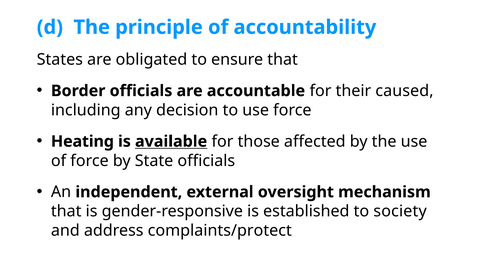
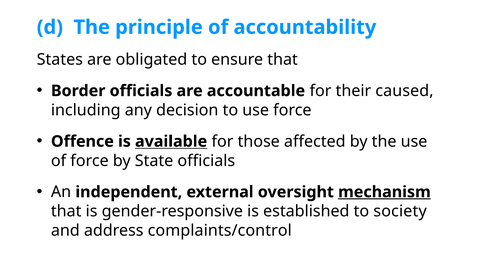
Heating: Heating -> Offence
mechanism underline: none -> present
complaints/protect: complaints/protect -> complaints/control
